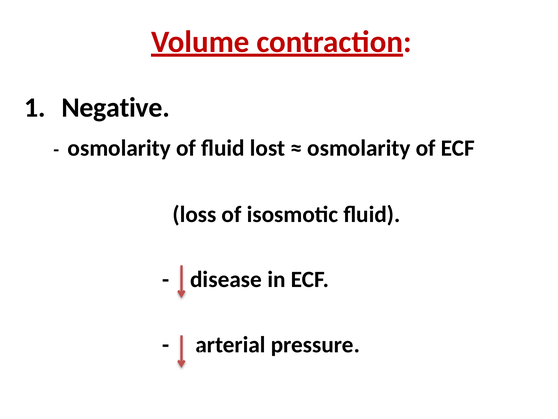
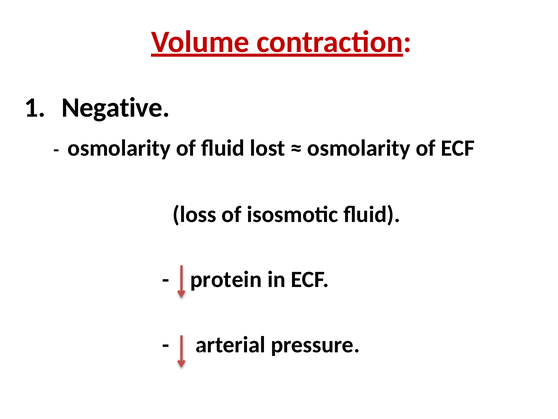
disease: disease -> protein
